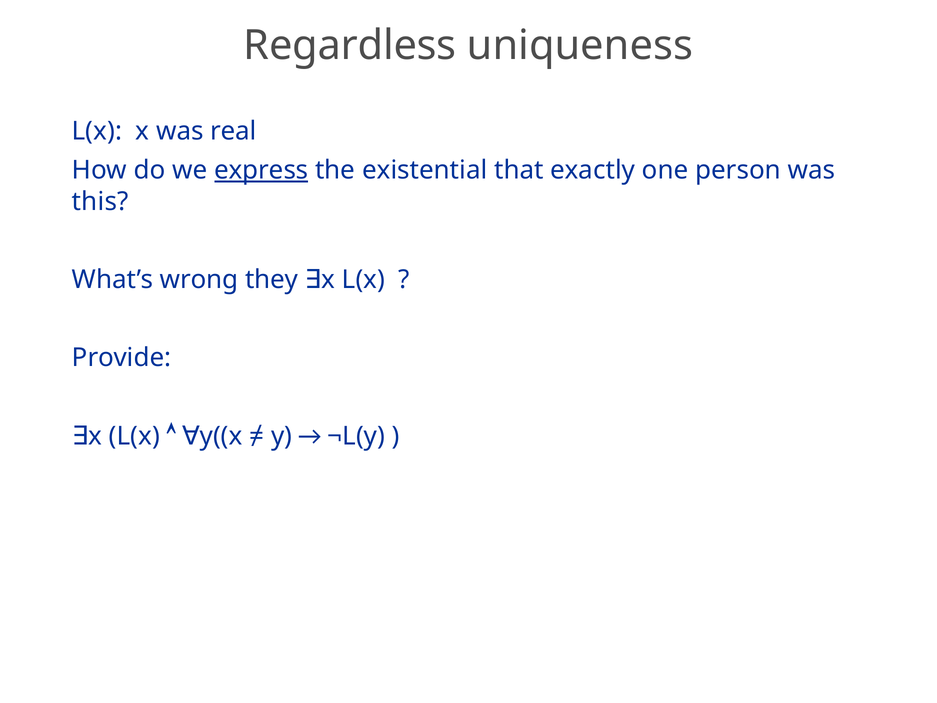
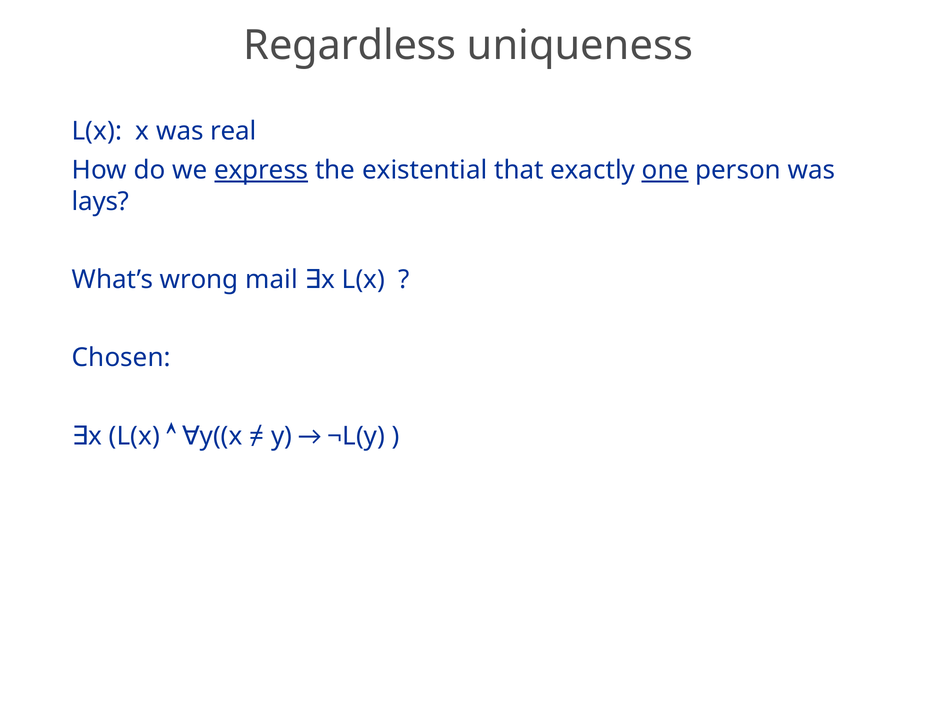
one underline: none -> present
this: this -> lays
they: they -> mail
Provide: Provide -> Chosen
